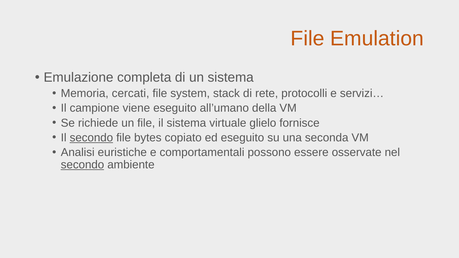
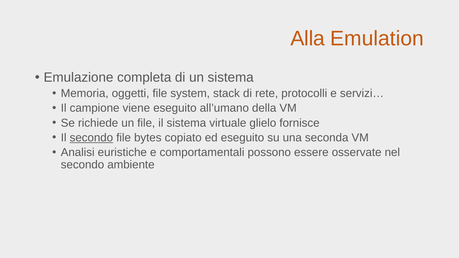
File at (308, 39): File -> Alla
cercati: cercati -> oggetti
secondo at (82, 165) underline: present -> none
